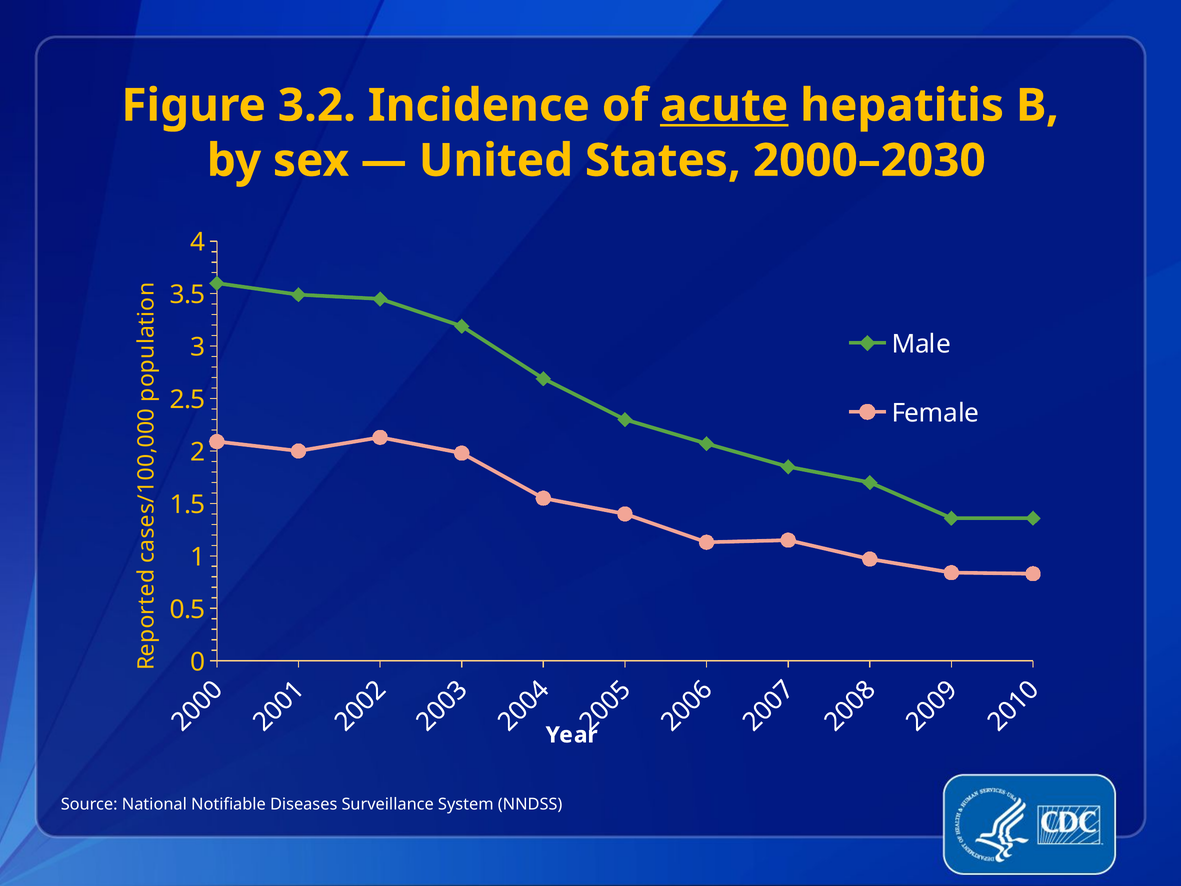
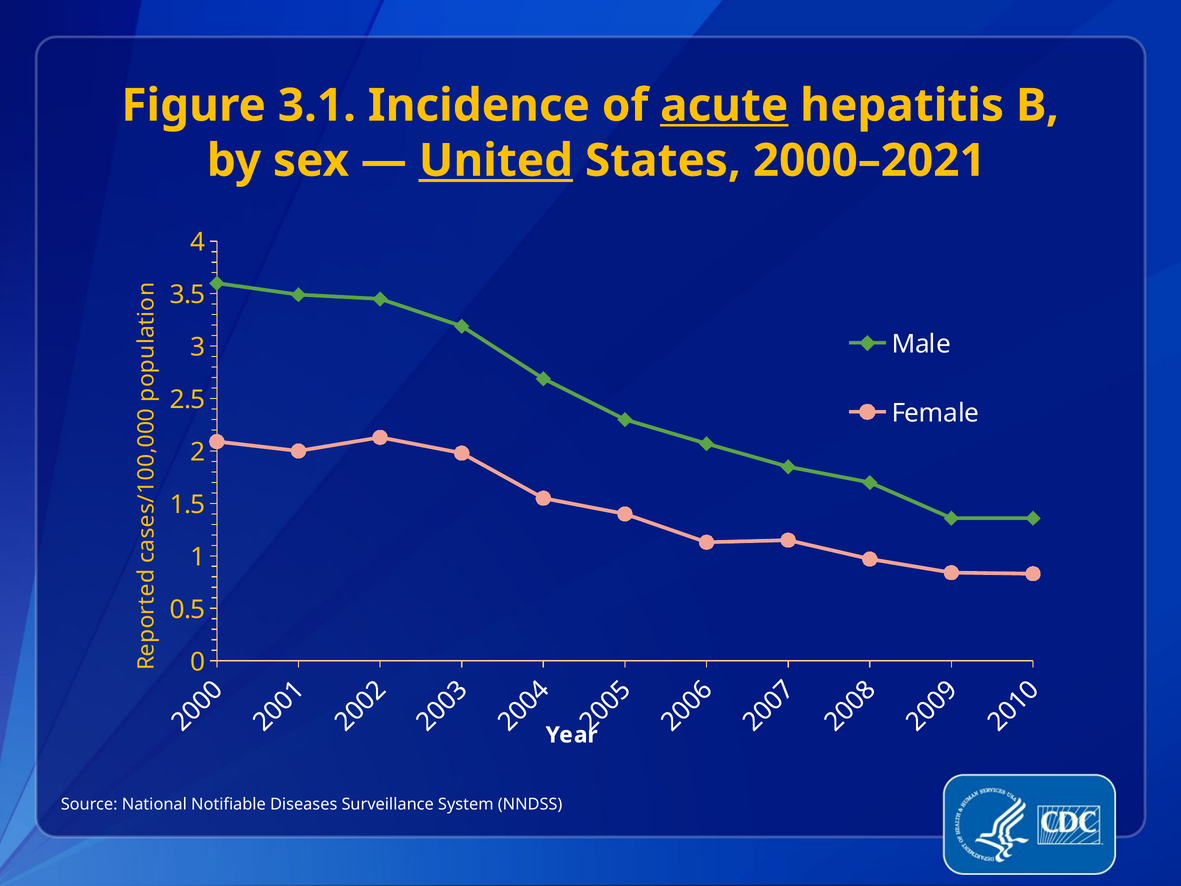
3.2: 3.2 -> 3.1
United underline: none -> present
2000–2030: 2000–2030 -> 2000–2021
